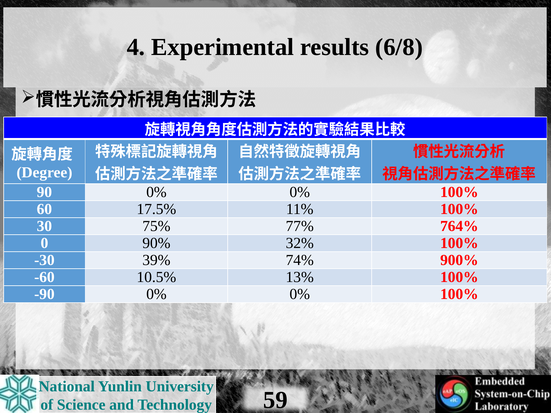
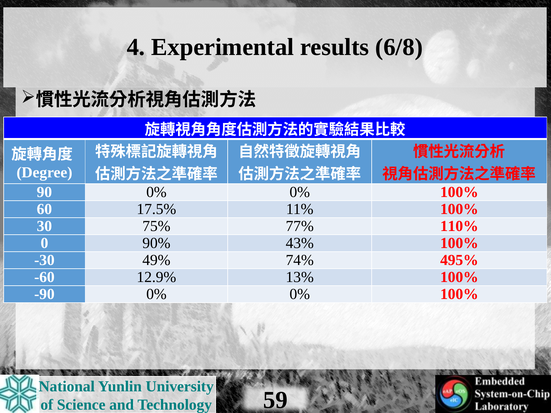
764%: 764% -> 110%
32%: 32% -> 43%
39%: 39% -> 49%
900%: 900% -> 495%
10.5%: 10.5% -> 12.9%
